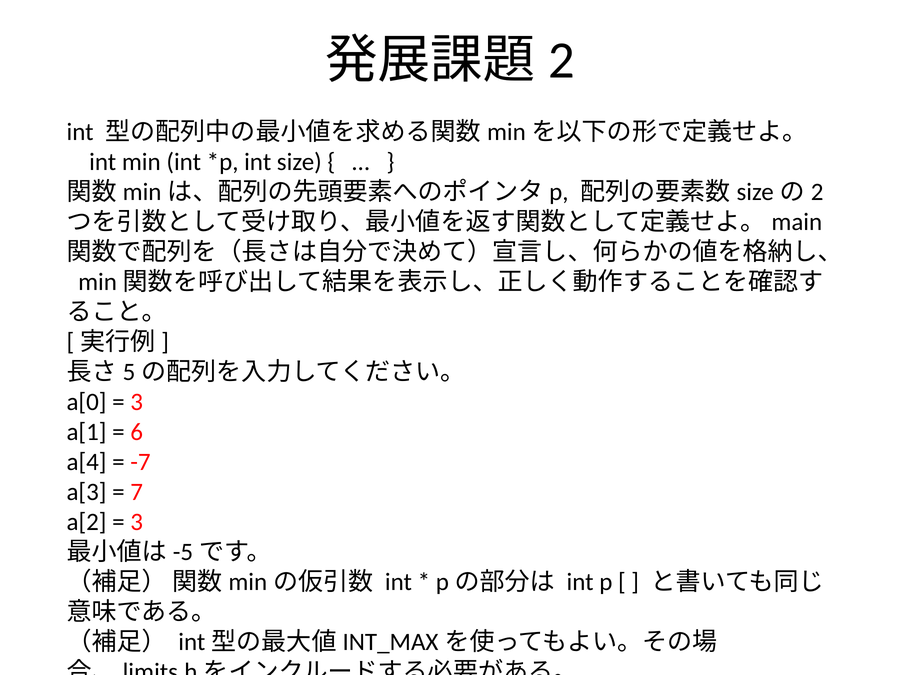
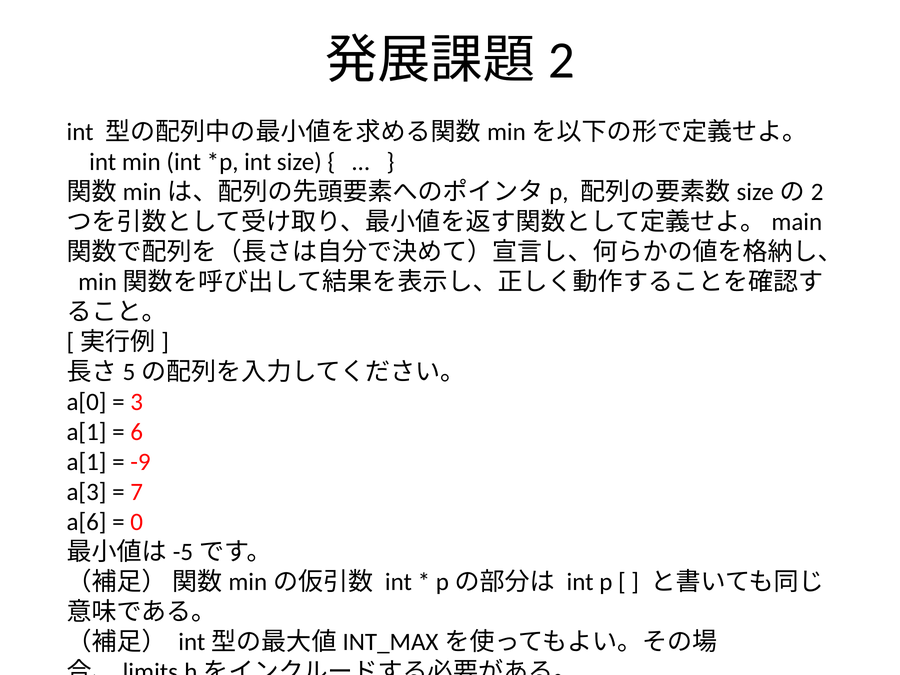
a[4 at (87, 462): a[4 -> a[1
-7: -7 -> -9
a[2: a[2 -> a[6
3 at (137, 522): 3 -> 0
